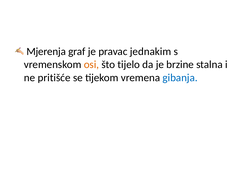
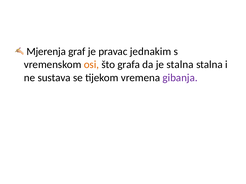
tijelo: tijelo -> grafa
je brzine: brzine -> stalna
pritišće: pritišće -> sustava
gibanja colour: blue -> purple
